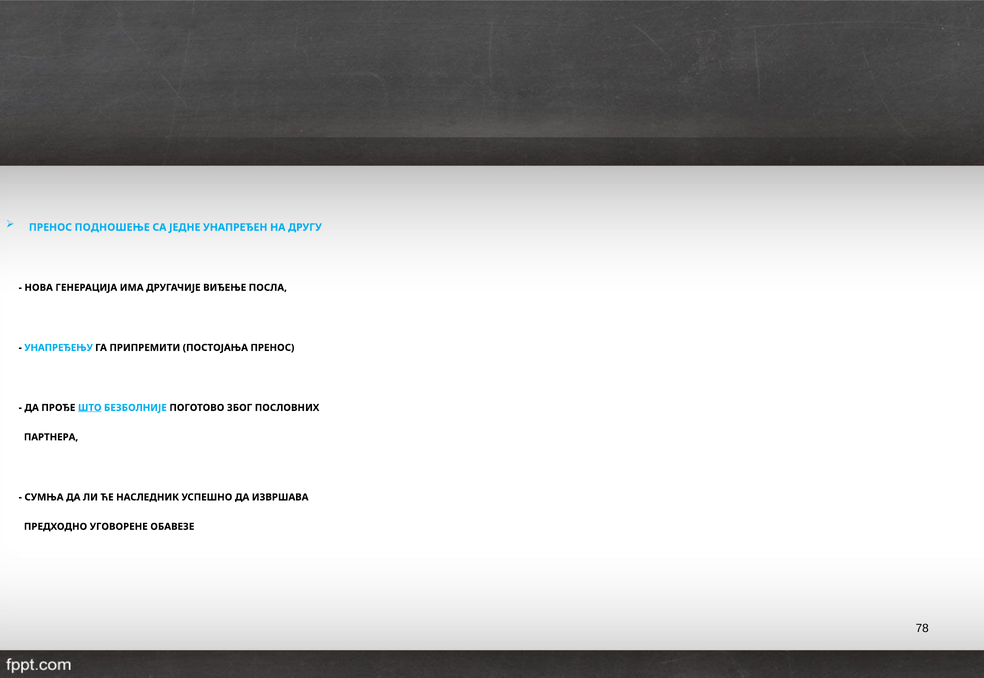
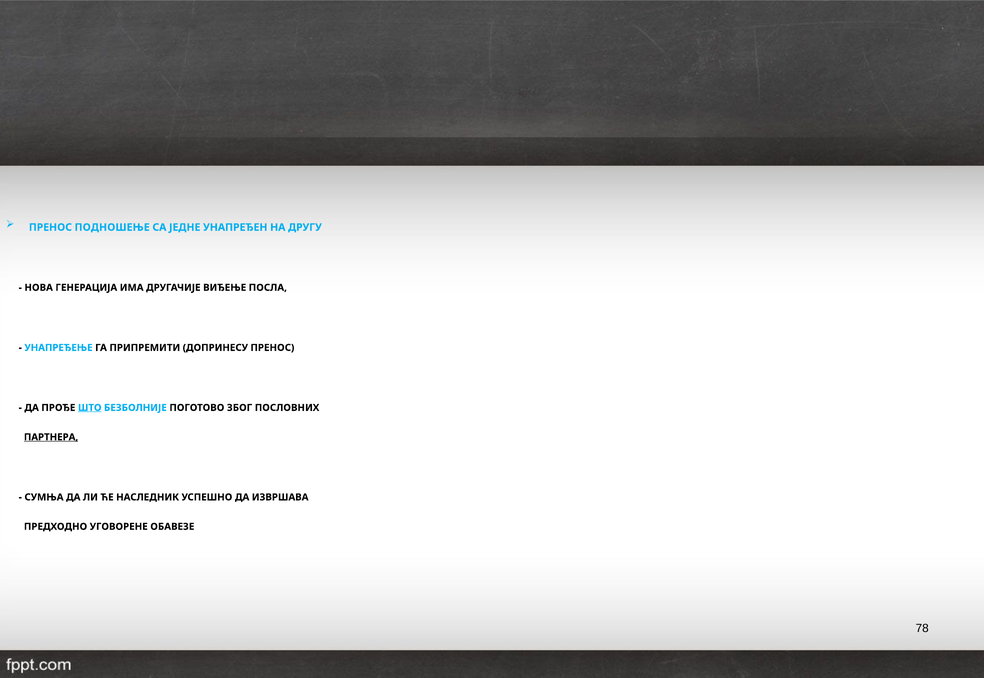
УНАПРЕЂЕЊУ: УНАПРЕЂЕЊУ -> УНАПРЕЂЕЊЕ
ПОСТОЈАЊА: ПОСТОЈАЊА -> ДОПРИНЕСУ
ПАРТНЕРА underline: none -> present
